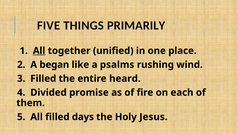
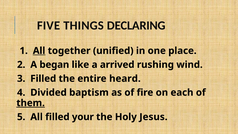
PRIMARILY: PRIMARILY -> DECLARING
psalms: psalms -> arrived
promise: promise -> baptism
them underline: none -> present
days: days -> your
